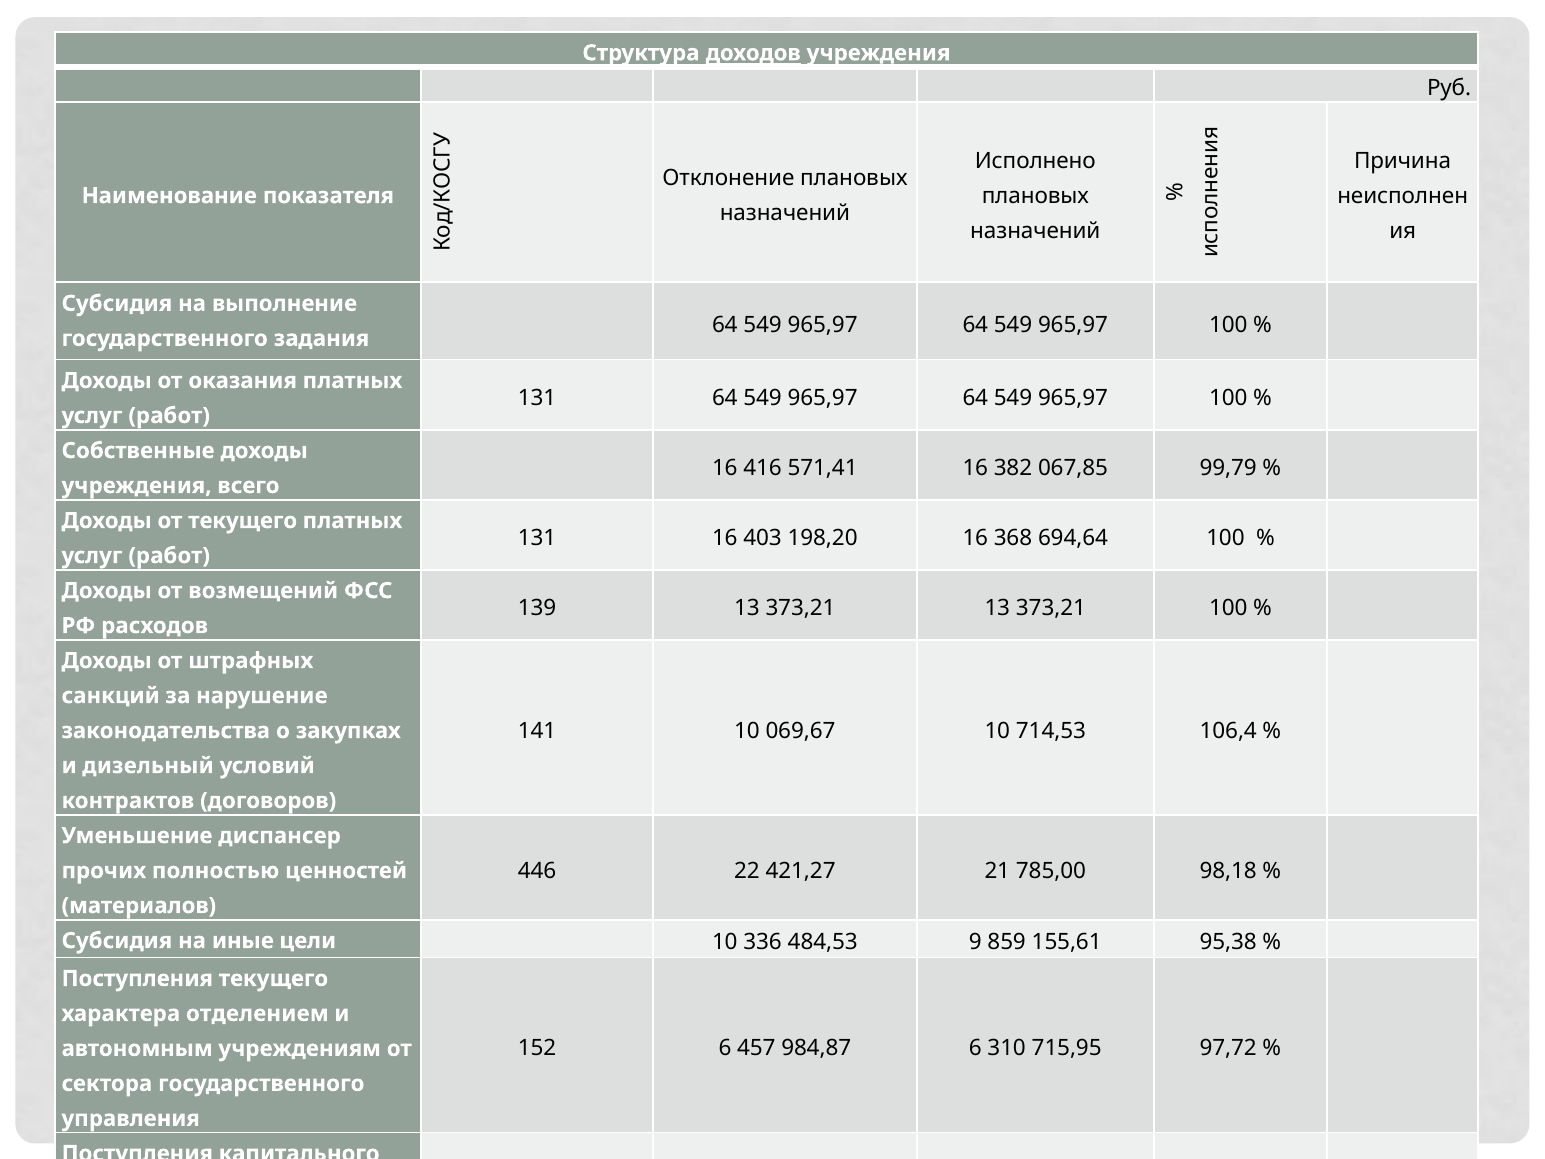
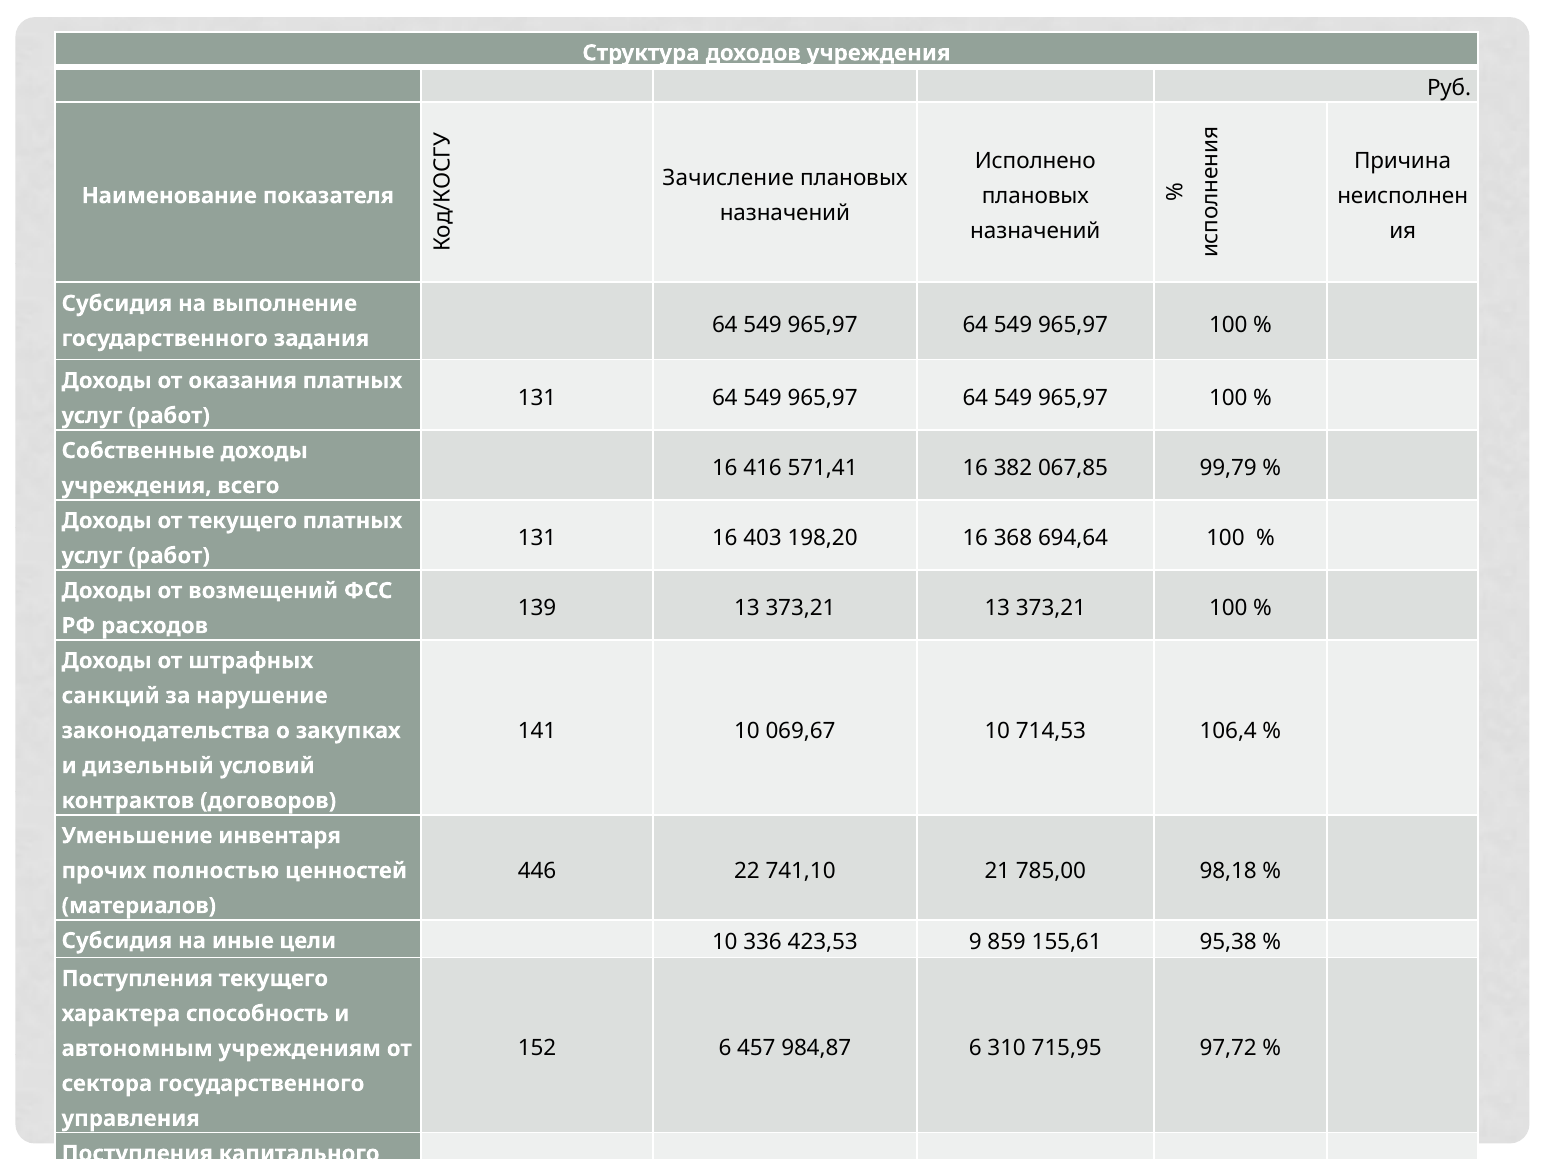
Отклонение: Отклонение -> Зачисление
диспансер: диспансер -> инвентаря
421,27: 421,27 -> 741,10
484,53: 484,53 -> 423,53
отделением: отделением -> способность
